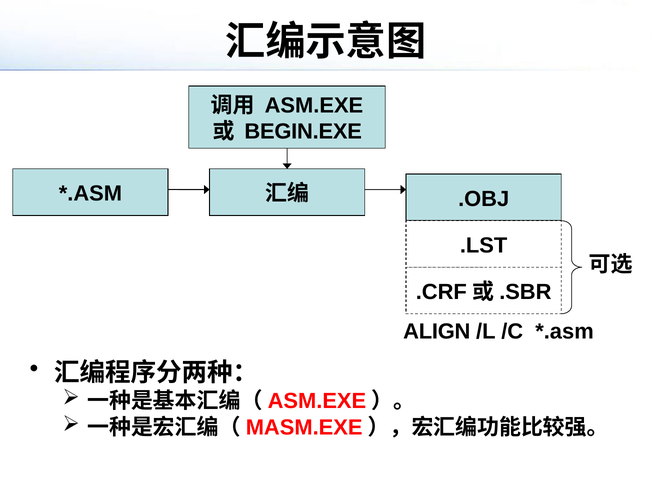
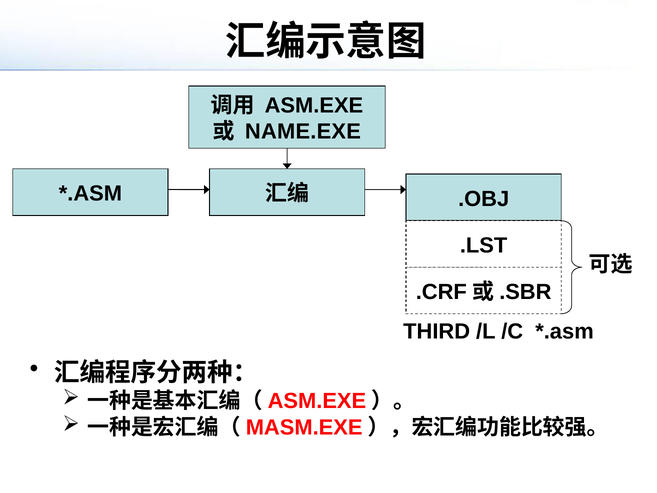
BEGIN.EXE: BEGIN.EXE -> NAME.EXE
ALIGN: ALIGN -> THIRD
